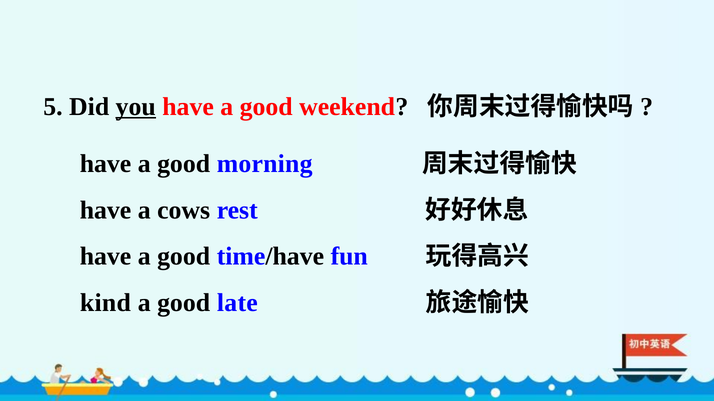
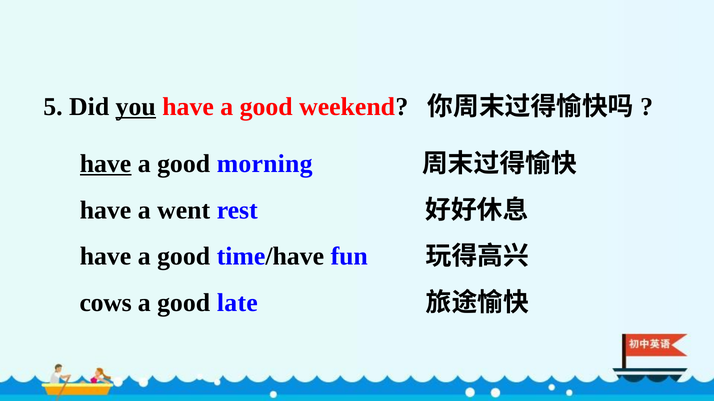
have at (106, 164) underline: none -> present
cows: cows -> went
kind: kind -> cows
